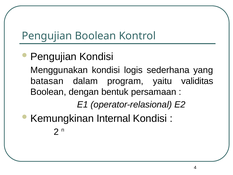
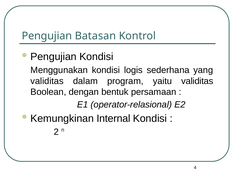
Pengujian Boolean: Boolean -> Batasan
batasan at (47, 81): batasan -> validitas
